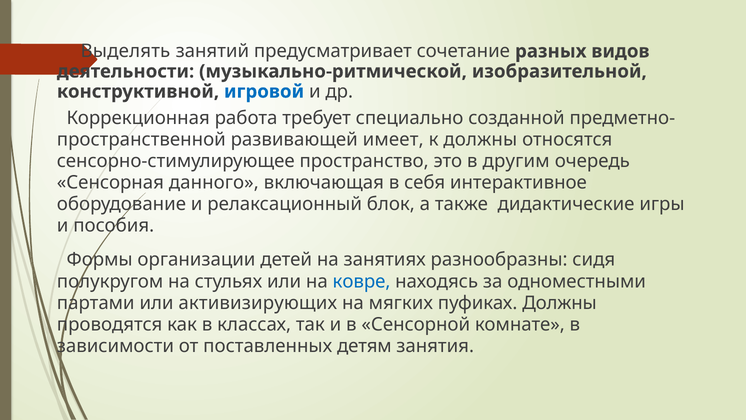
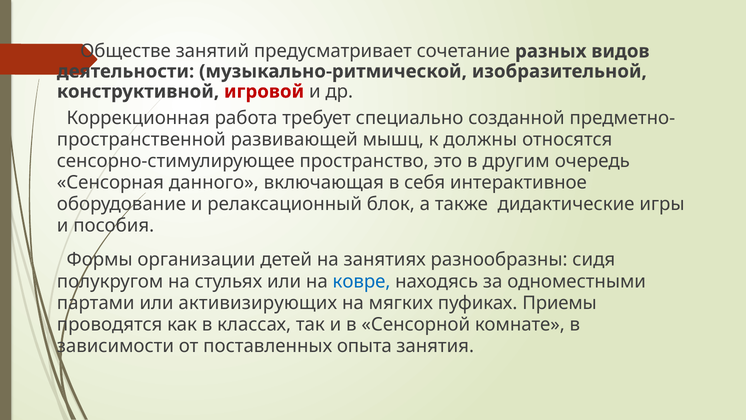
Выделять: Выделять -> Обществе
игровой colour: blue -> red
имеет: имеет -> мышц
пуфиках Должны: Должны -> Приемы
детям: детям -> опыта
